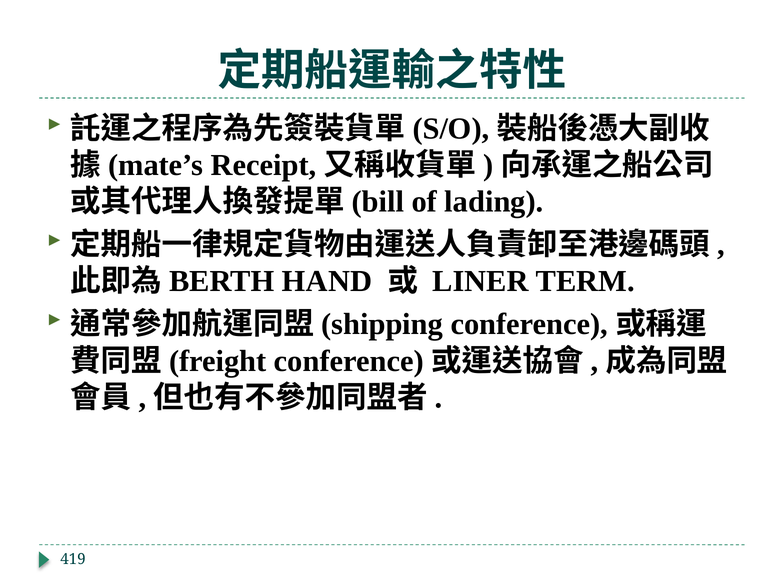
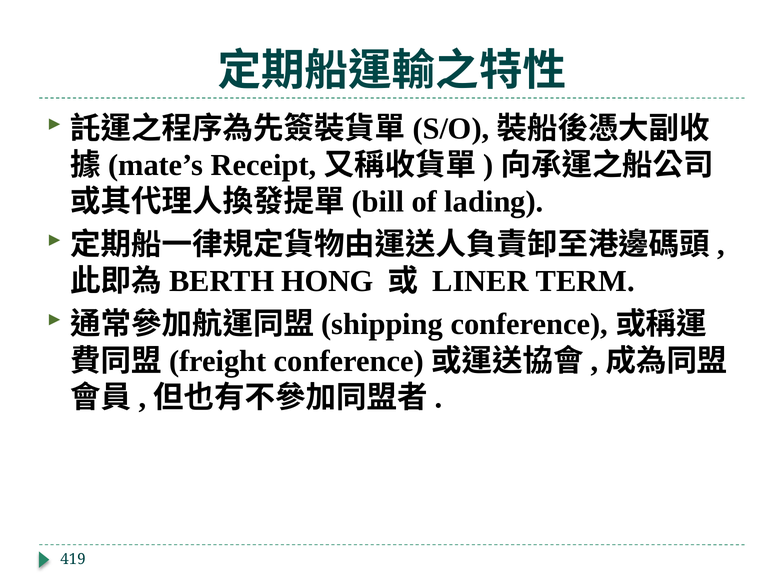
HAND: HAND -> HONG
